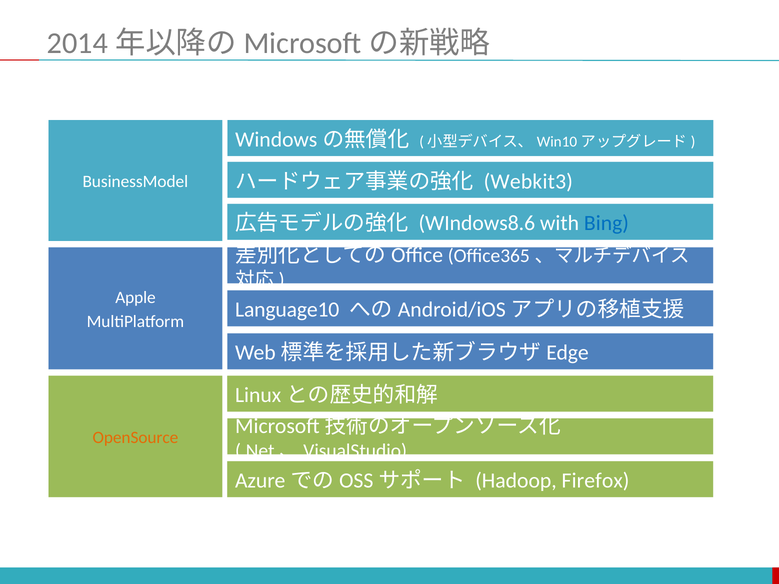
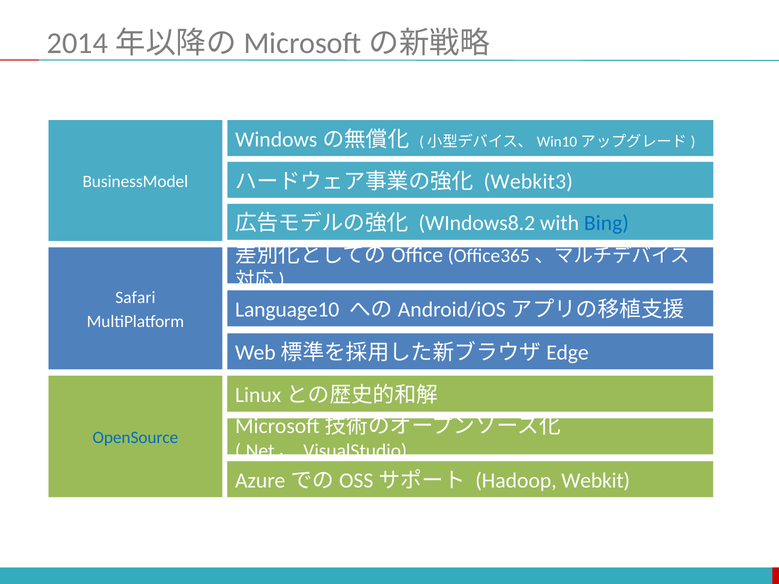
WIndows8.6: WIndows8.6 -> WIndows8.2
Apple: Apple -> Safari
OpenSource colour: orange -> blue
Firefox: Firefox -> Webkit
